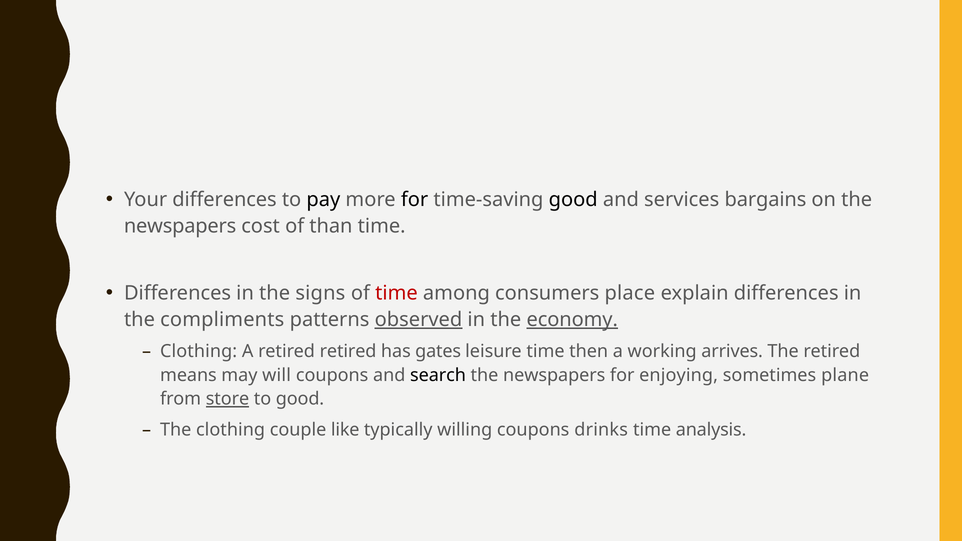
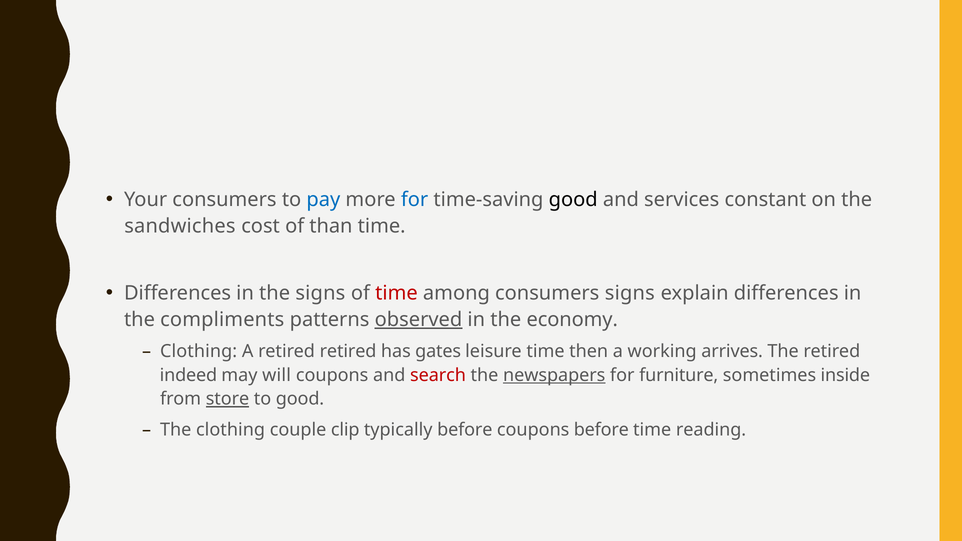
Your differences: differences -> consumers
pay colour: black -> blue
for at (415, 200) colour: black -> blue
bargains: bargains -> constant
newspapers at (180, 226): newspapers -> sandwiches
consumers place: place -> signs
economy underline: present -> none
means: means -> indeed
search colour: black -> red
newspapers at (554, 375) underline: none -> present
enjoying: enjoying -> furniture
plane: plane -> inside
like: like -> clip
typically willing: willing -> before
coupons drinks: drinks -> before
analysis: analysis -> reading
